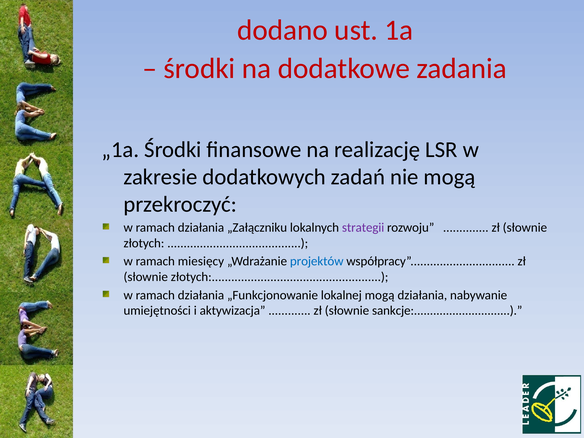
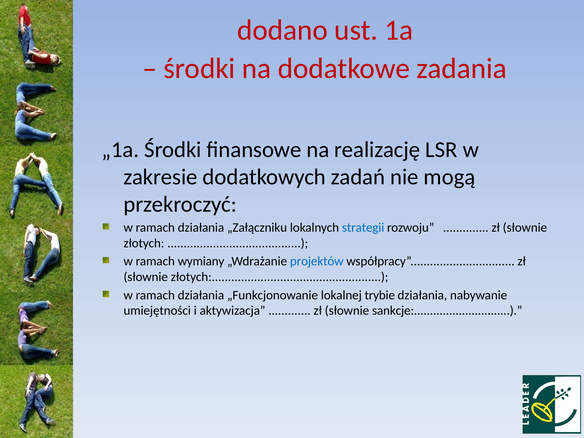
strategii colour: purple -> blue
miesięcy: miesięcy -> wymiany
lokalnej mogą: mogą -> trybie
